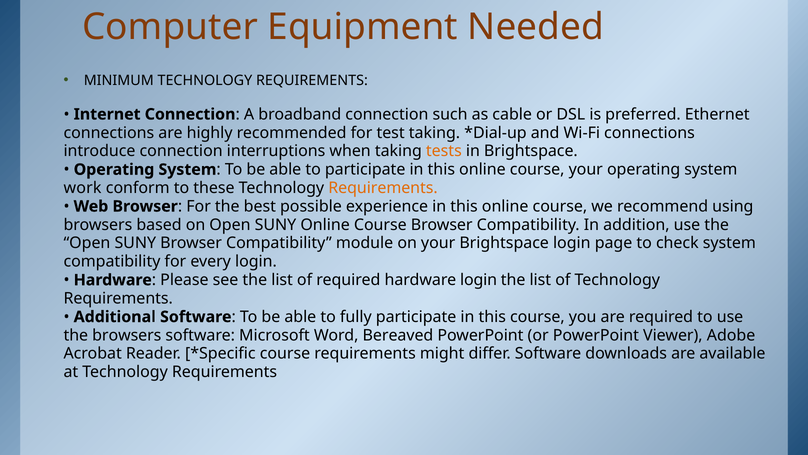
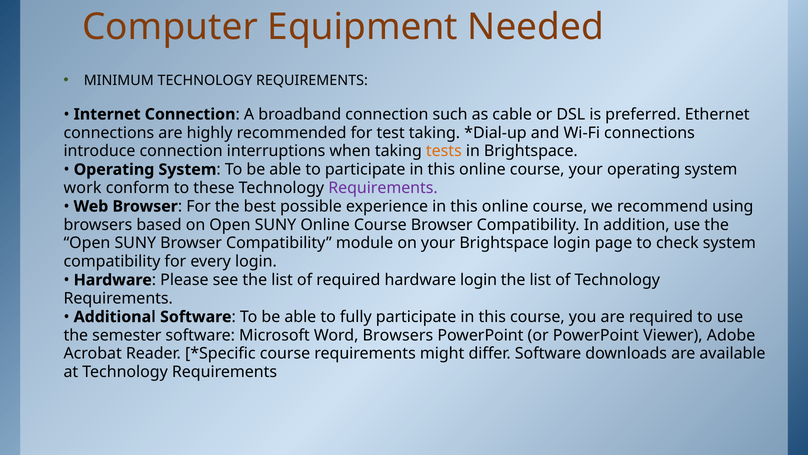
Requirements at (383, 188) colour: orange -> purple
the browsers: browsers -> semester
Word Bereaved: Bereaved -> Browsers
